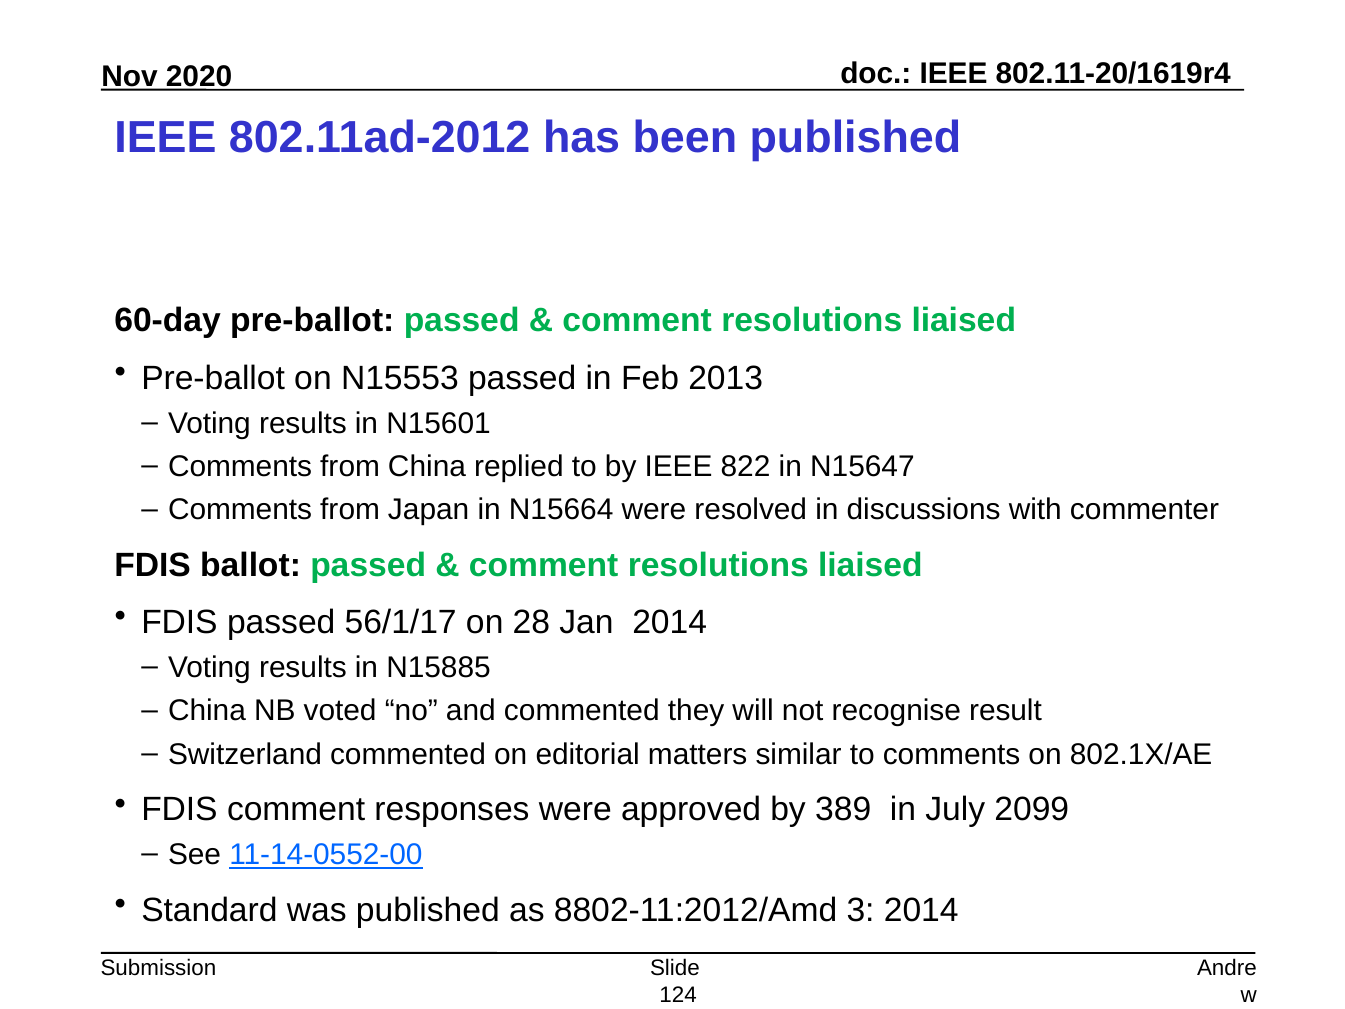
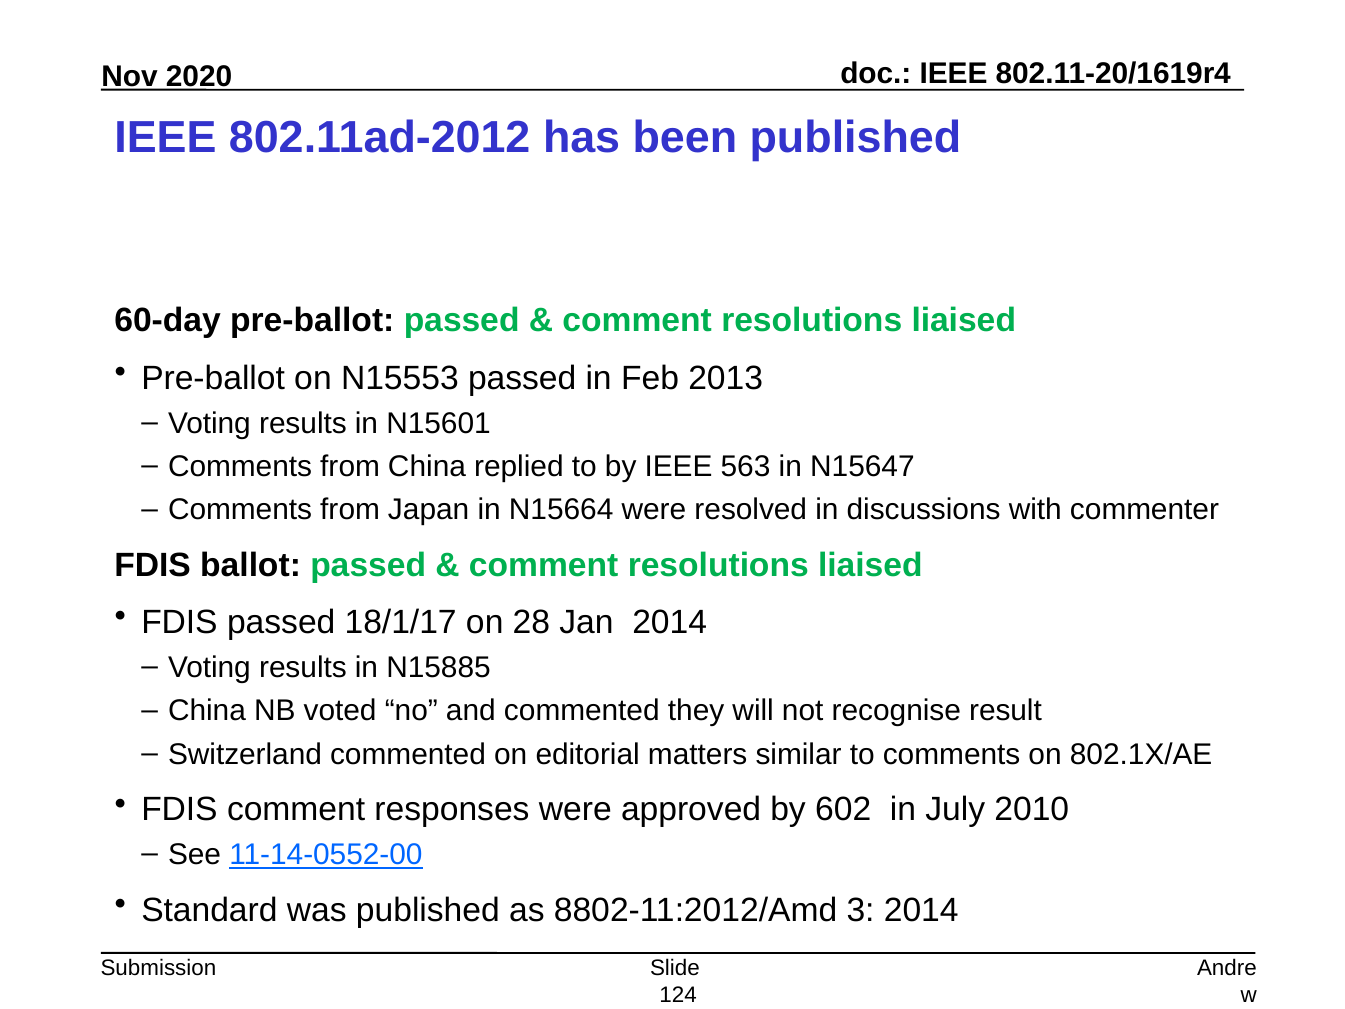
822: 822 -> 563
56/1/17: 56/1/17 -> 18/1/17
389: 389 -> 602
2099: 2099 -> 2010
